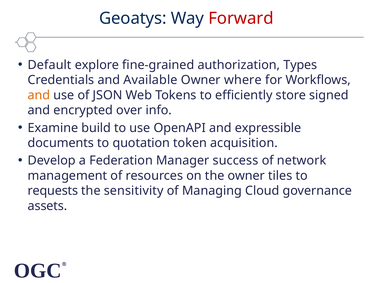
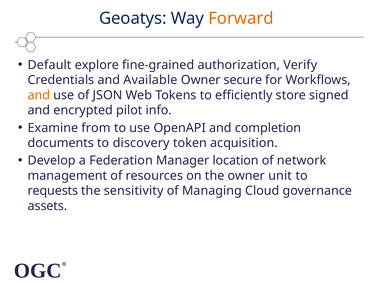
Forward colour: red -> orange
Types: Types -> Verify
where: where -> secure
over: over -> pilot
build: build -> from
expressible: expressible -> completion
quotation: quotation -> discovery
success: success -> location
tiles: tiles -> unit
